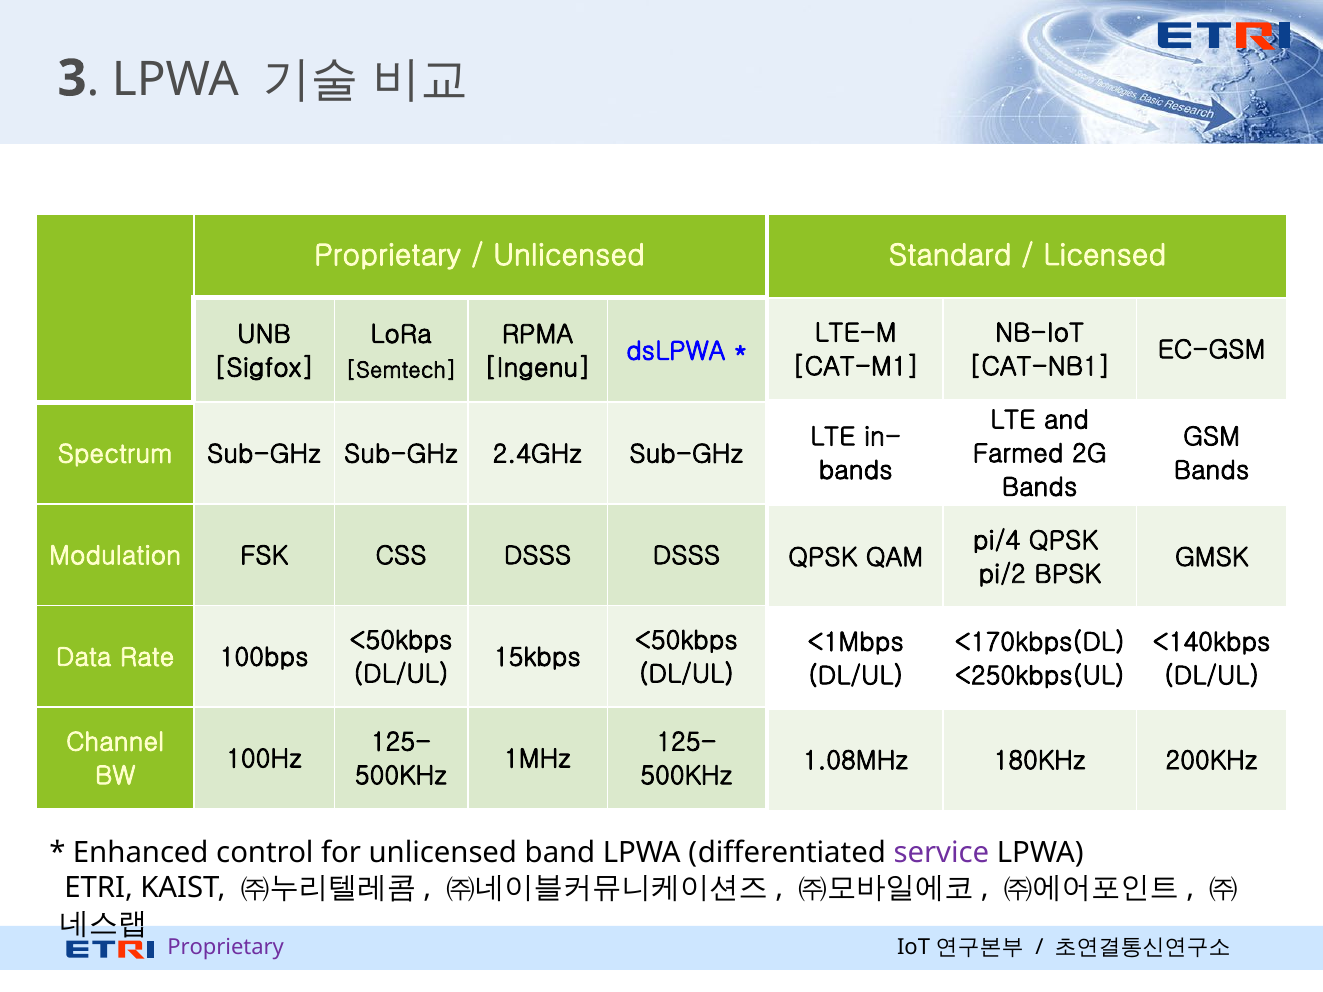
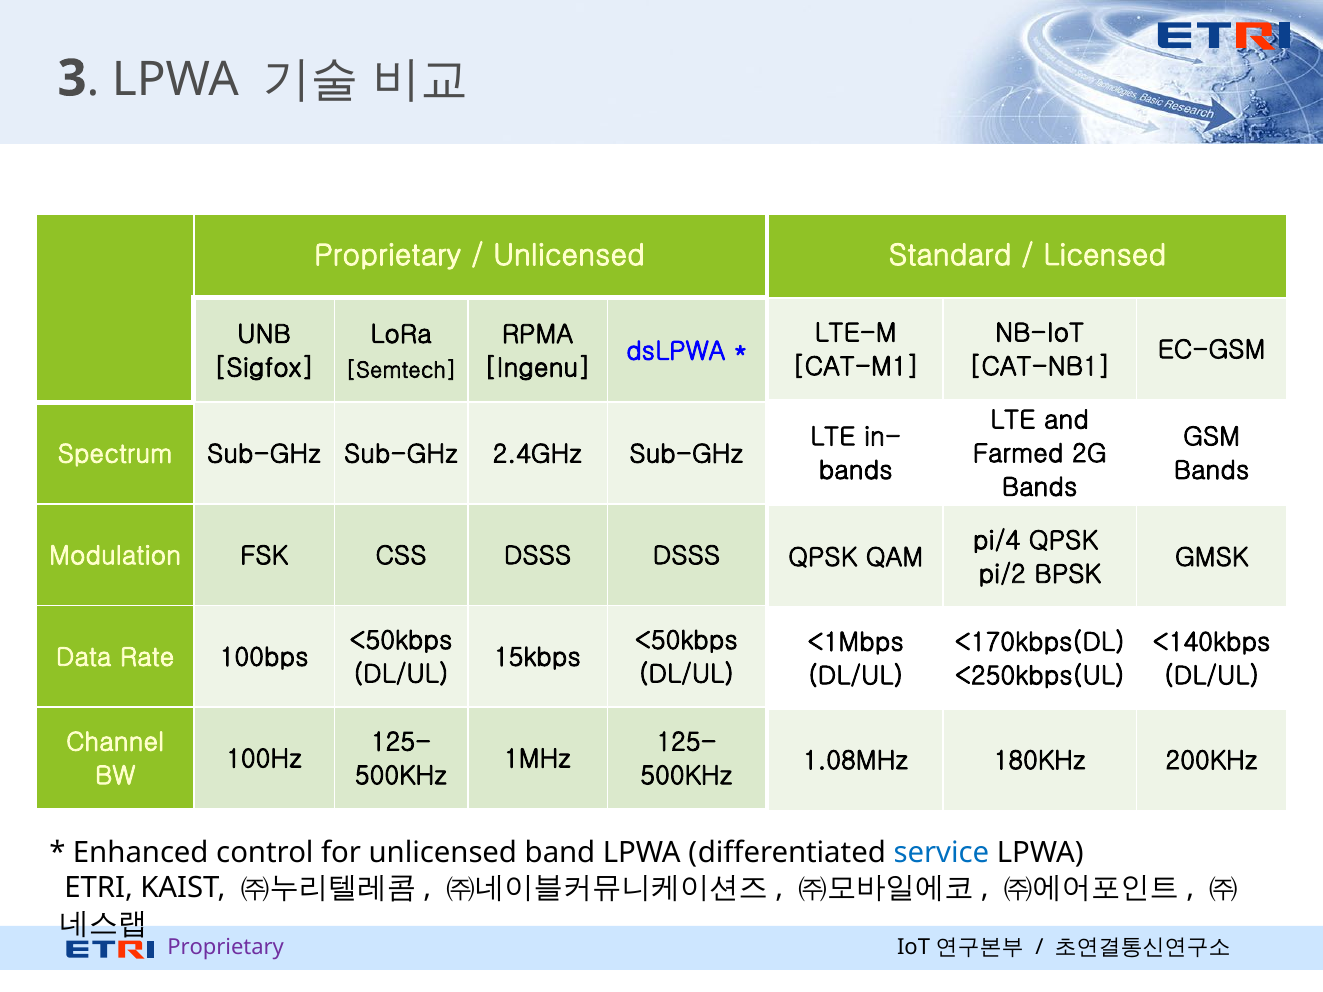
service colour: purple -> blue
